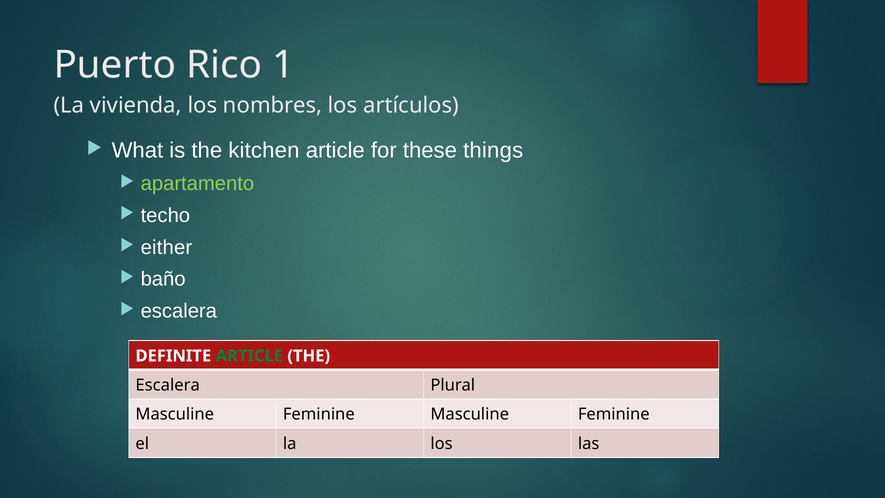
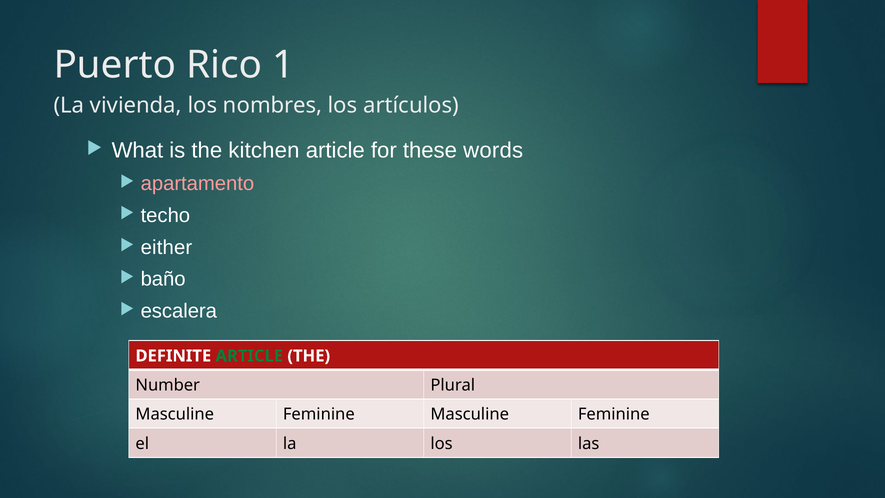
things: things -> words
apartamento colour: light green -> pink
Escalera at (168, 385): Escalera -> Number
